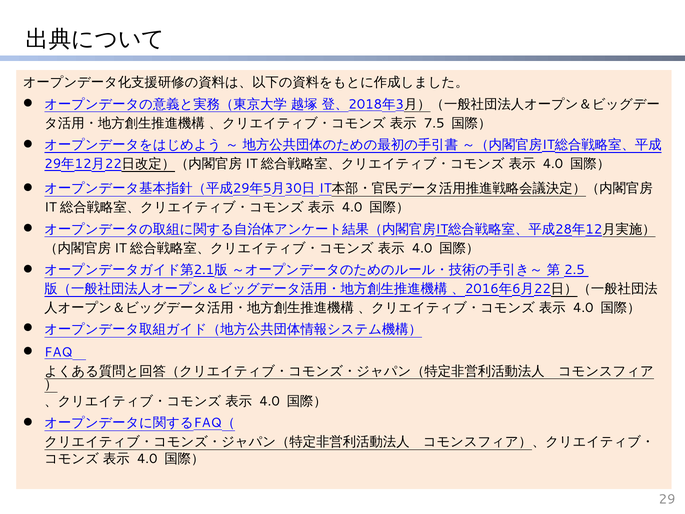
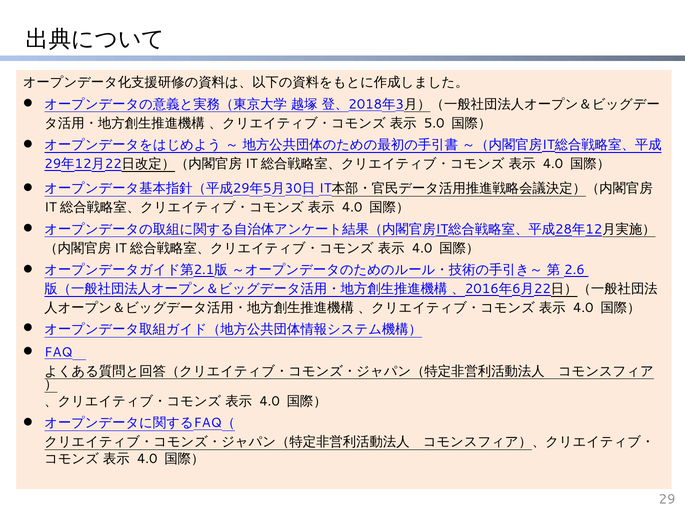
7.5: 7.5 -> 5.0
2.5: 2.5 -> 2.6
